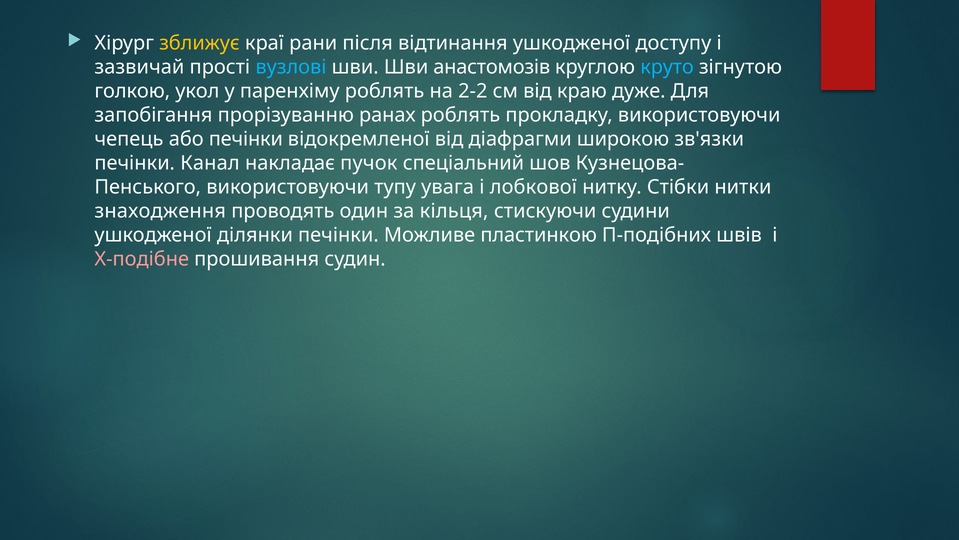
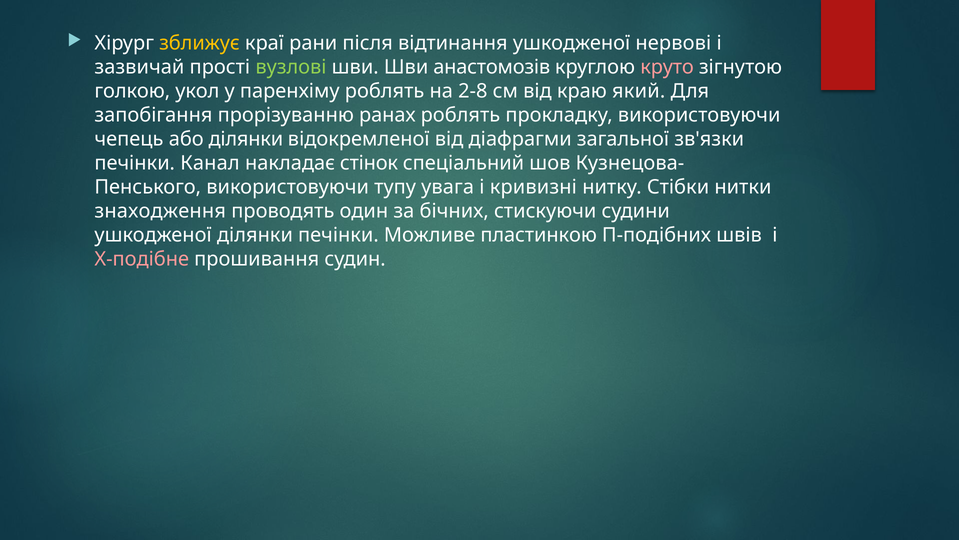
доступу: доступу -> нервові
вузлові colour: light blue -> light green
круто colour: light blue -> pink
2-2: 2-2 -> 2-8
дуже: дуже -> який
або печінки: печінки -> ділянки
широкою: широкою -> загальної
пучок: пучок -> стінок
лобкової: лобкової -> кривизні
кільця: кільця -> бічних
